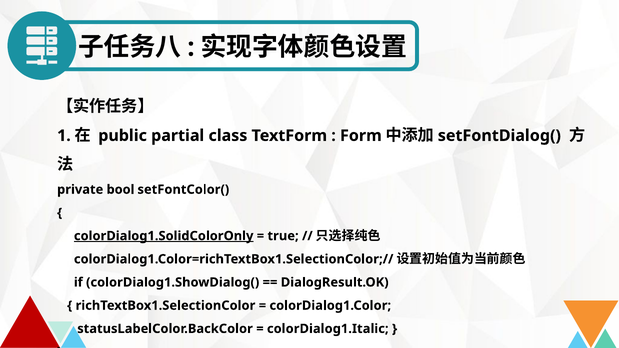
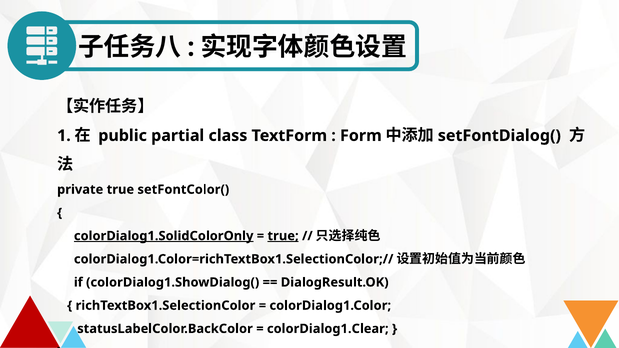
private bool: bool -> true
true at (283, 236) underline: none -> present
colorDialog1.Italic: colorDialog1.Italic -> colorDialog1.Clear
